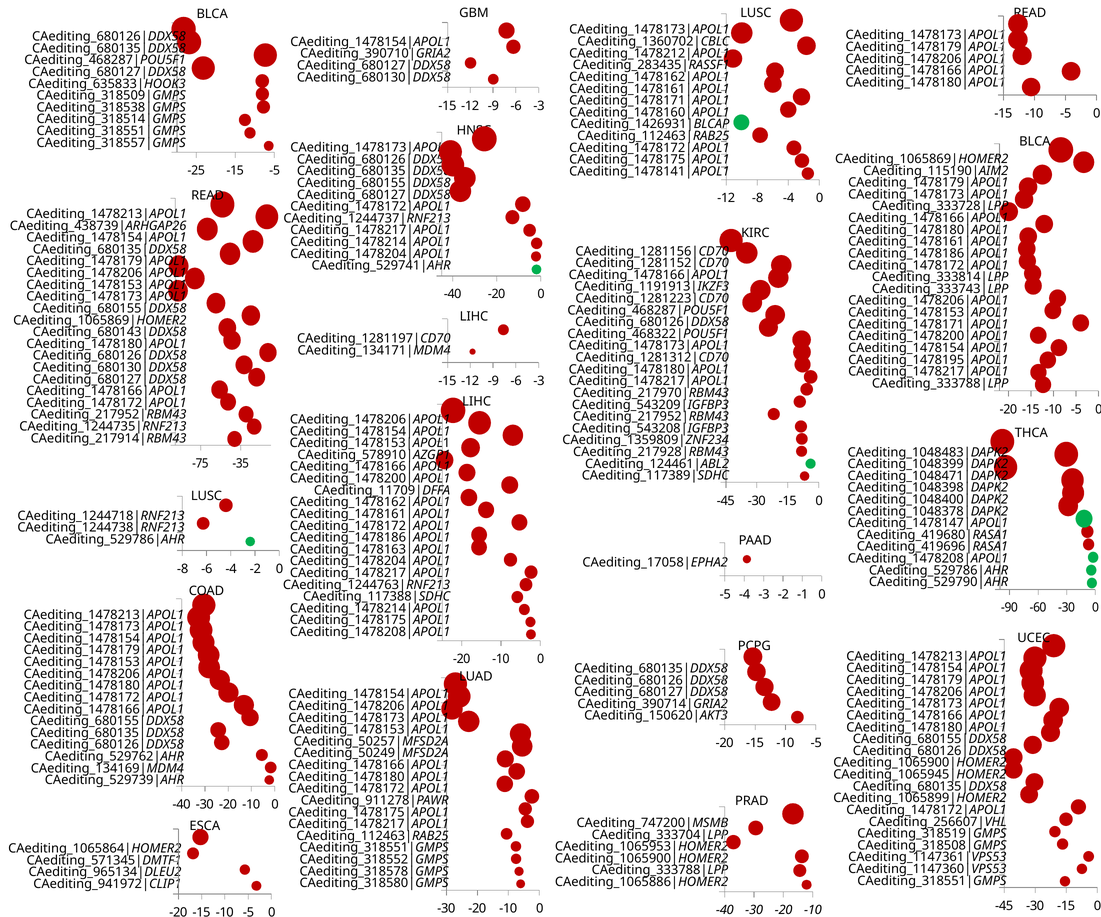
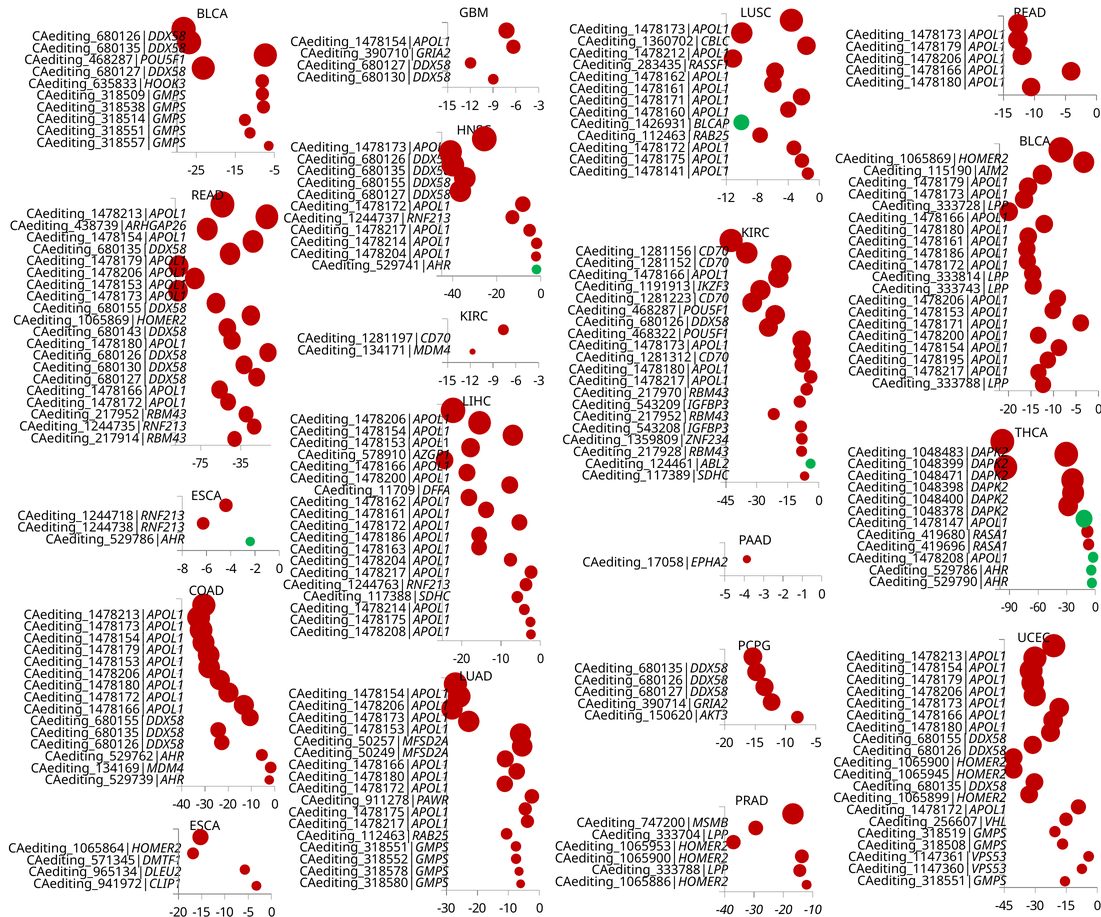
LIHC at (474, 316): LIHC -> KIRC
LUSC at (206, 496): LUSC -> ESCA
